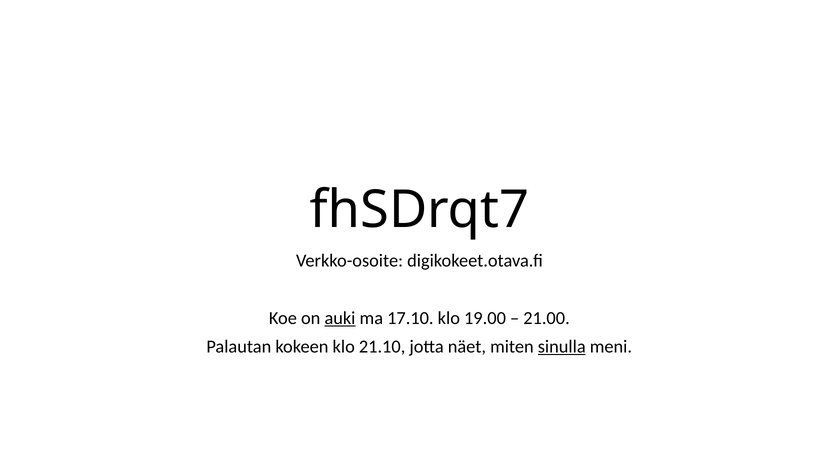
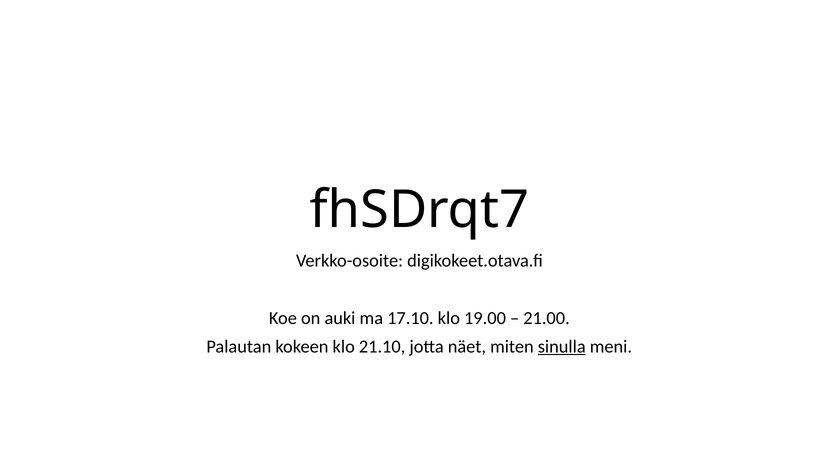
auki underline: present -> none
